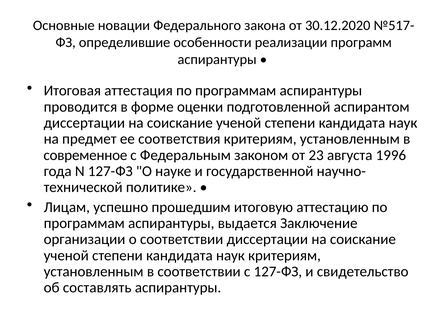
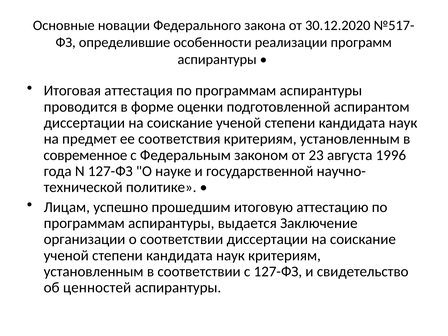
составлять: составлять -> ценностей
